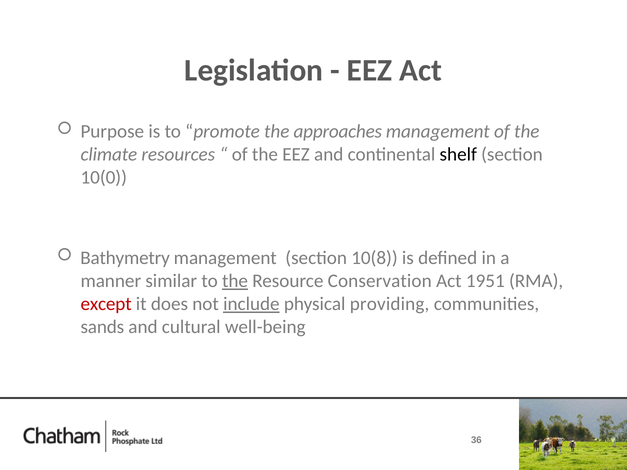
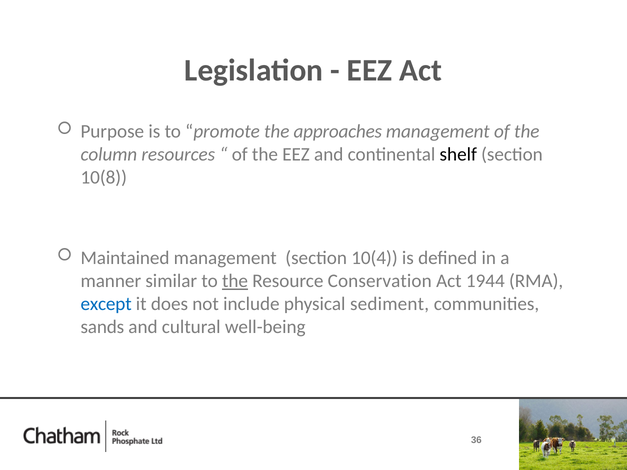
climate: climate -> column
10(0: 10(0 -> 10(8
Bathymetry: Bathymetry -> Maintained
10(8: 10(8 -> 10(4
1951: 1951 -> 1944
except colour: red -> blue
include underline: present -> none
providing: providing -> sediment
